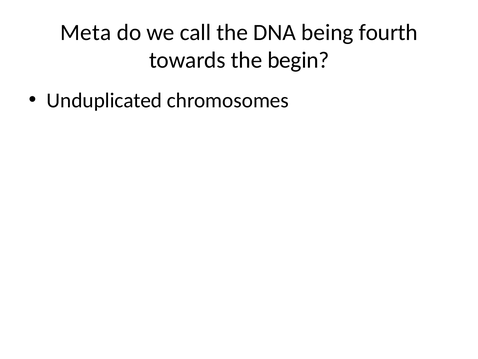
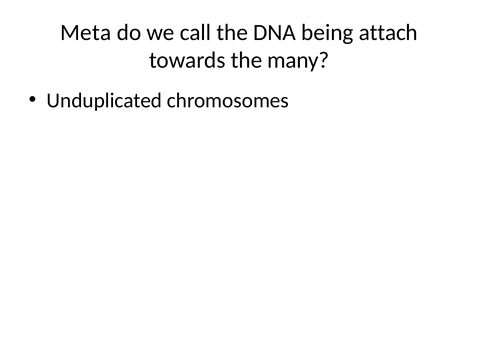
fourth: fourth -> attach
begin: begin -> many
